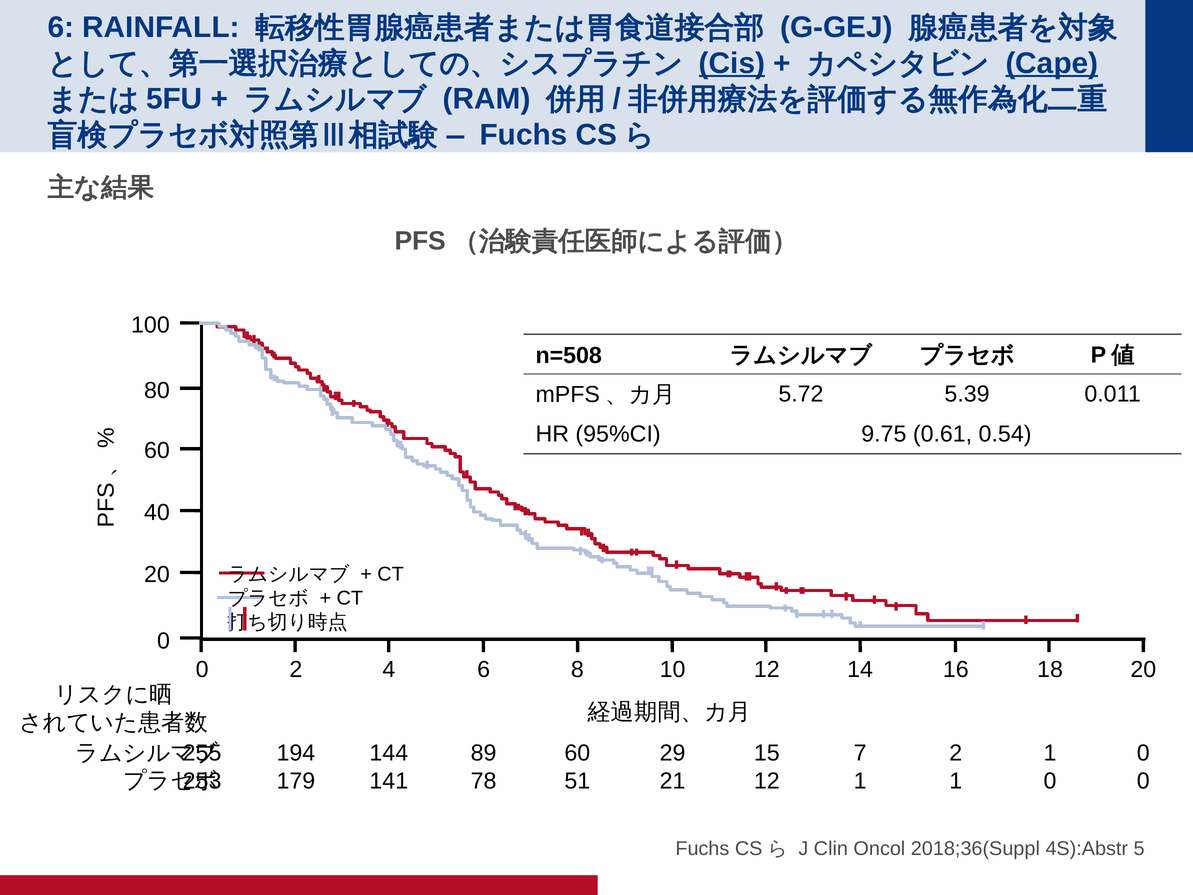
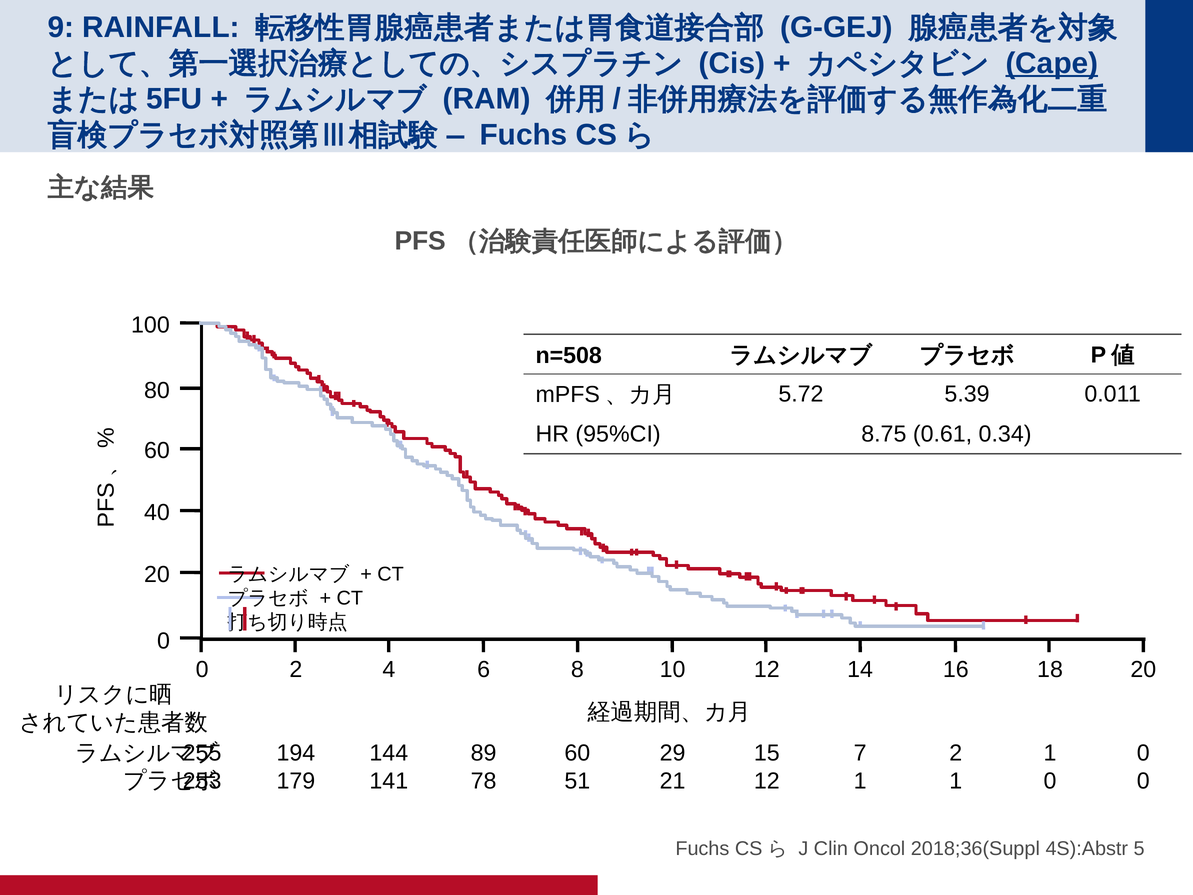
6 at (61, 27): 6 -> 9
Cis underline: present -> none
9.75: 9.75 -> 8.75
0.54: 0.54 -> 0.34
